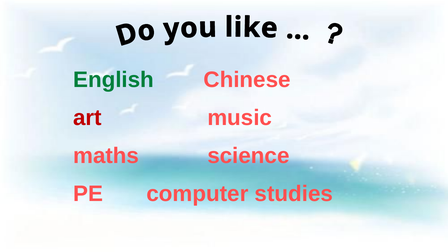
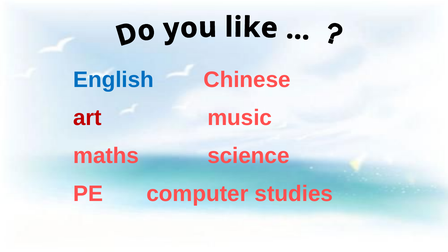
English colour: green -> blue
